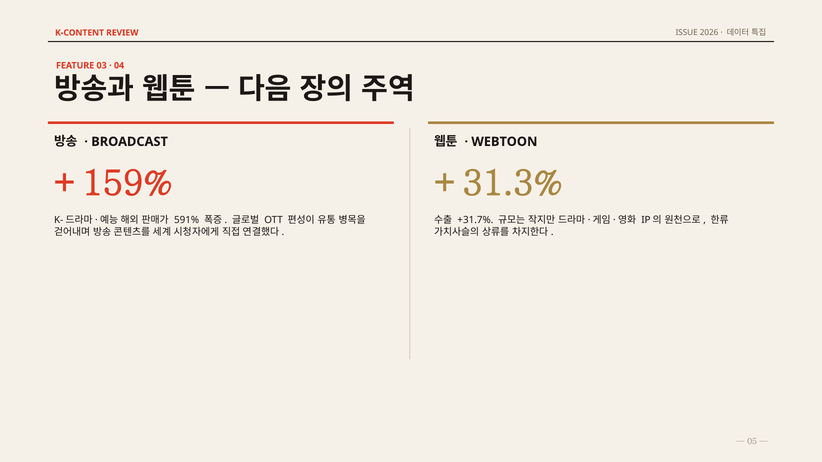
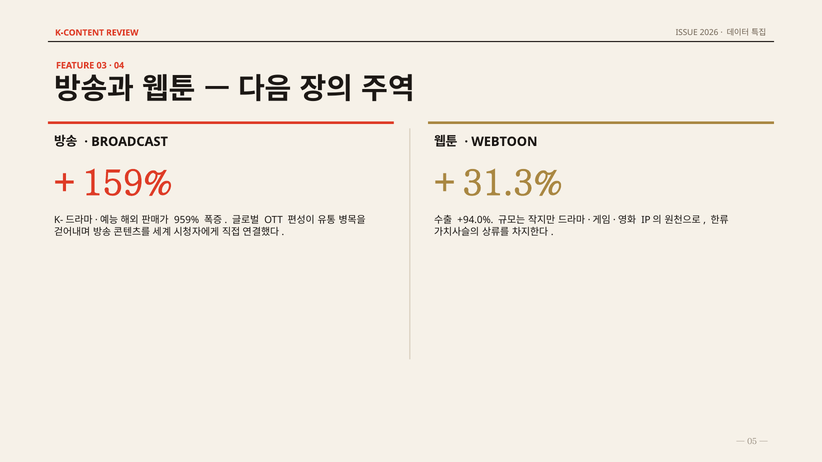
591%: 591% -> 959%
+31.7%: +31.7% -> +94.0%
